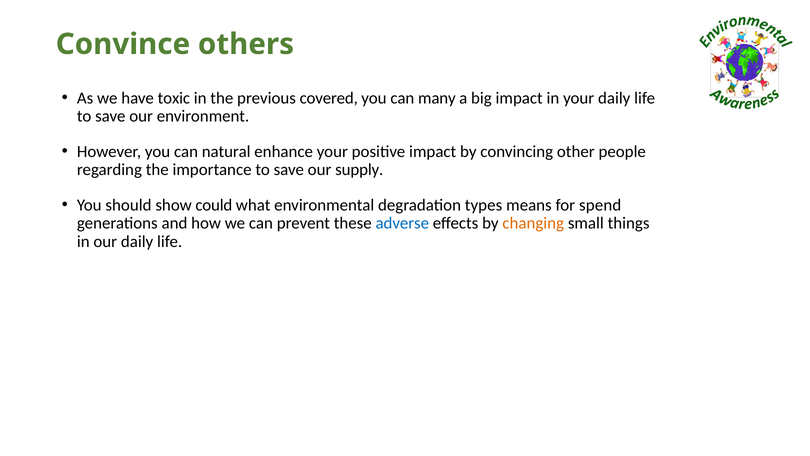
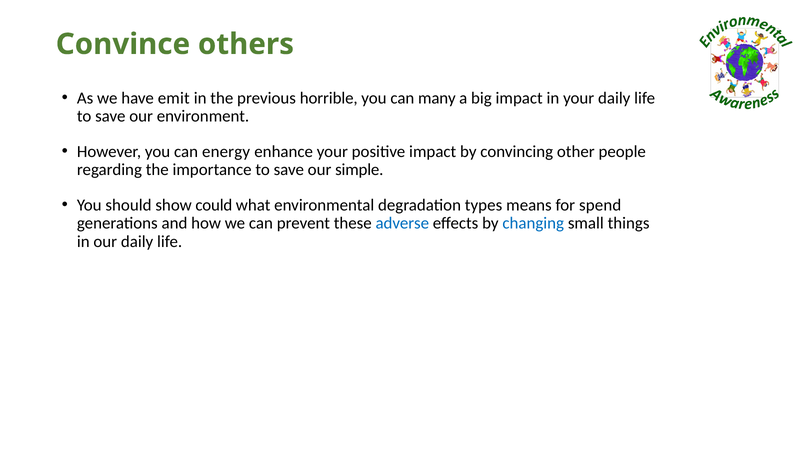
toxic: toxic -> emit
covered: covered -> horrible
natural: natural -> energy
supply: supply -> simple
changing colour: orange -> blue
